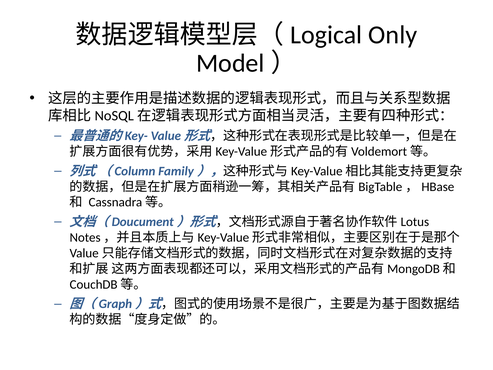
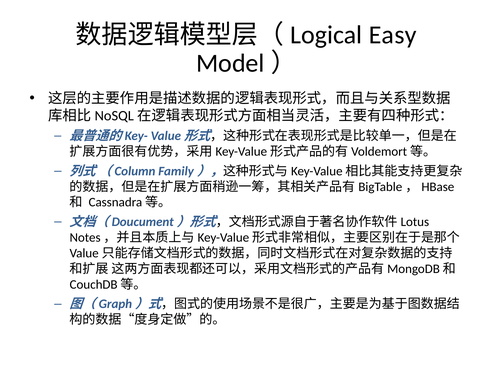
Only: Only -> Easy
